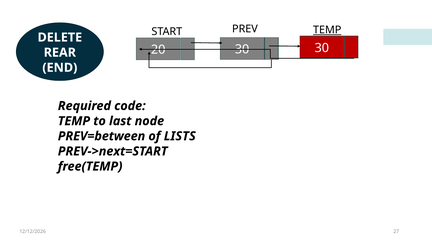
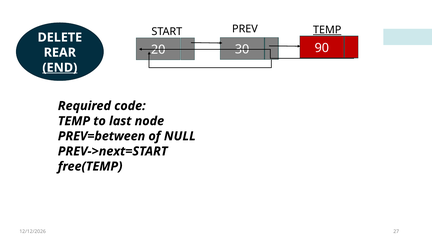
30 30: 30 -> 90
END underline: none -> present
LISTS: LISTS -> NULL
